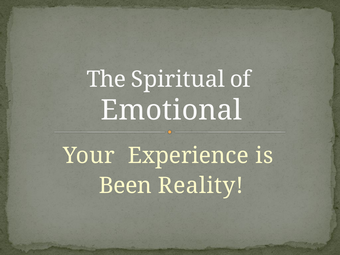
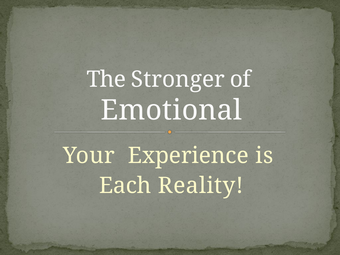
Spiritual: Spiritual -> Stronger
Been: Been -> Each
